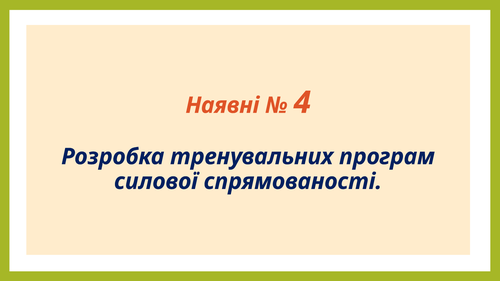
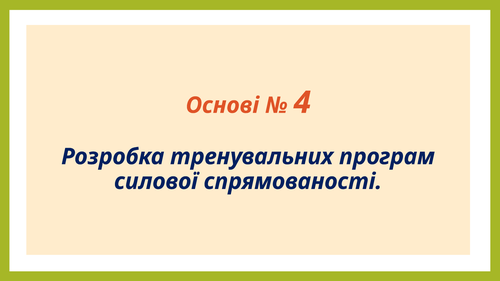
Наявні: Наявні -> Основі
